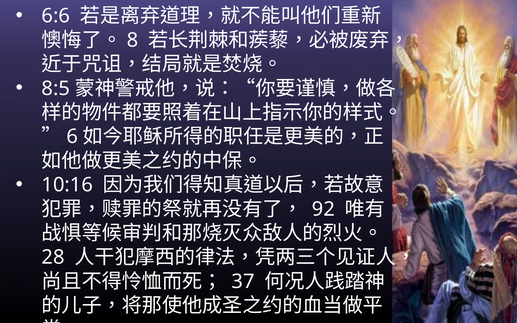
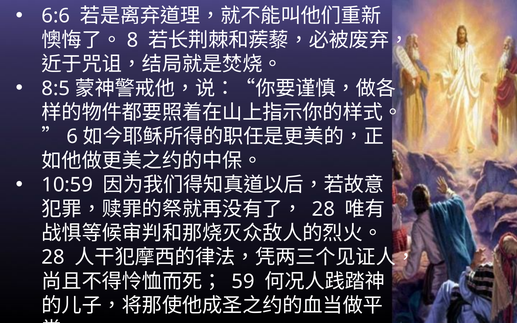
10:16: 10:16 -> 10:59
92 at (323, 209): 92 -> 28
37: 37 -> 59
